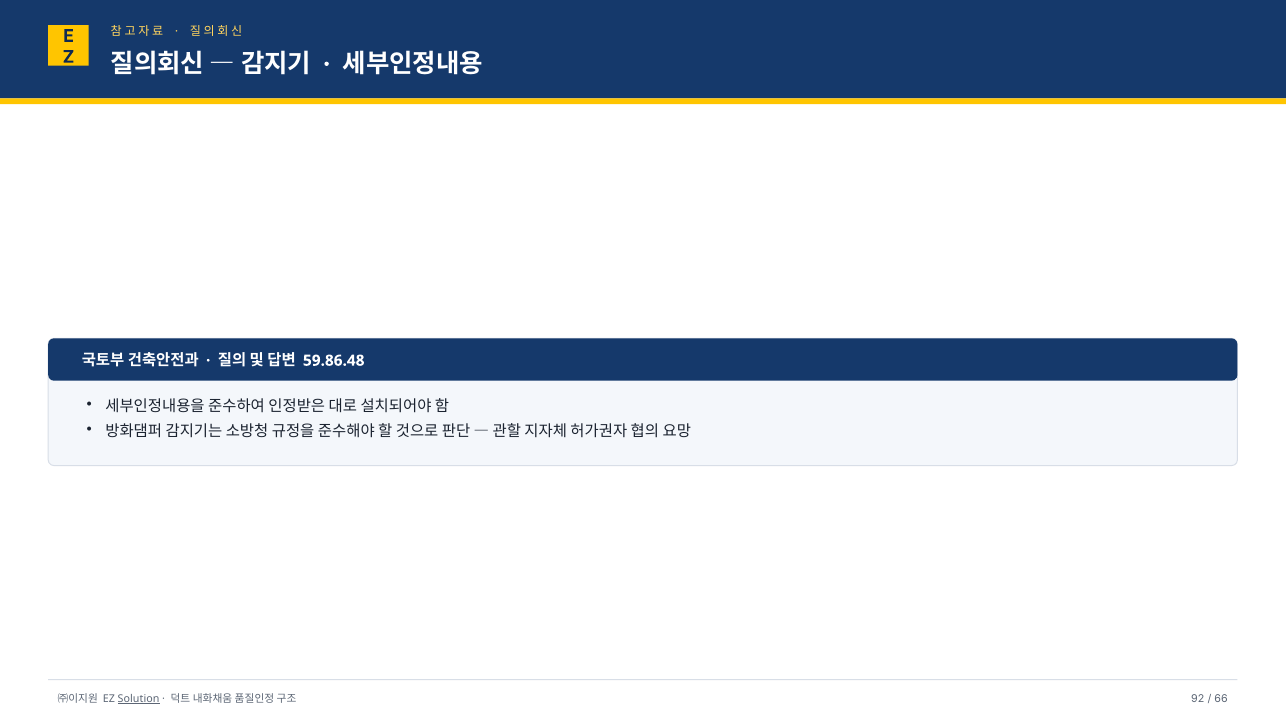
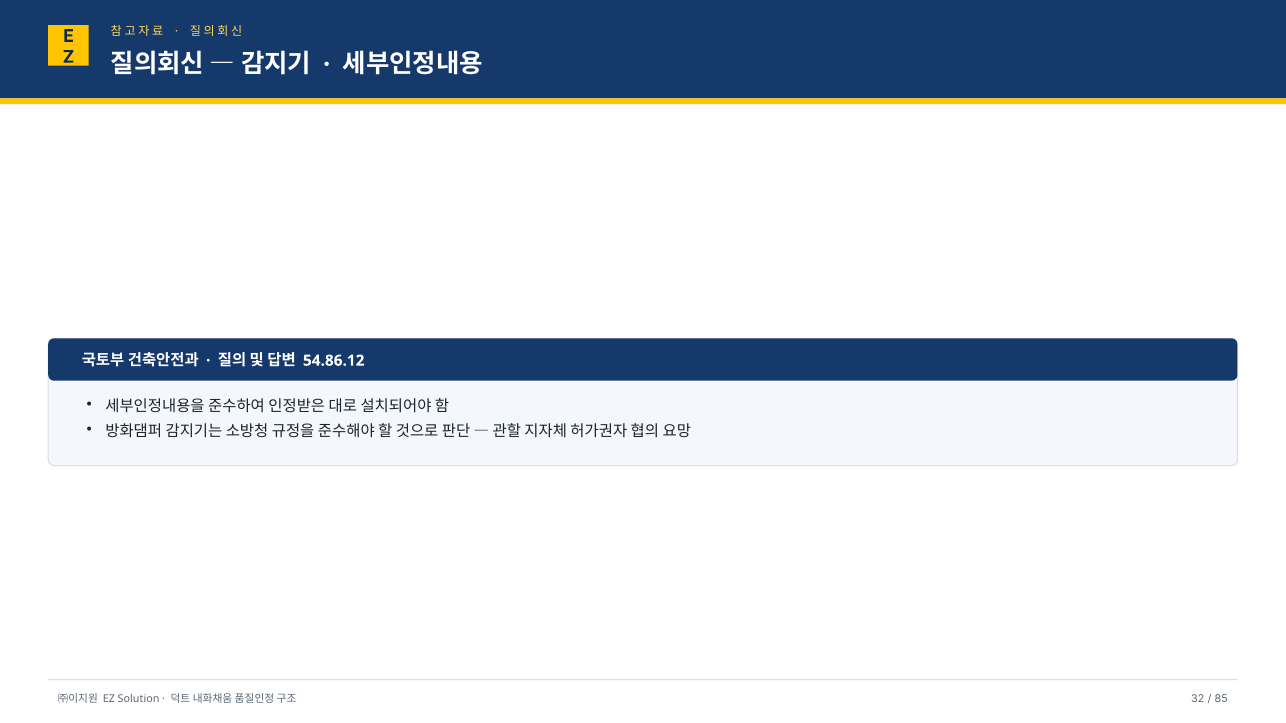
59.86.48: 59.86.48 -> 54.86.12
Solution underline: present -> none
92: 92 -> 32
66: 66 -> 85
